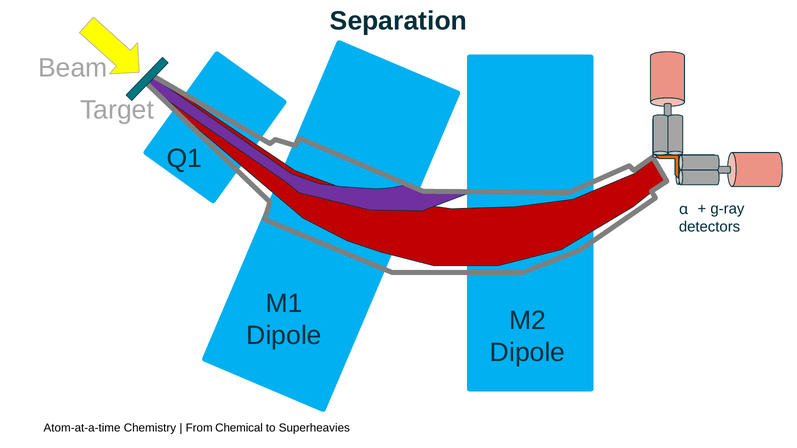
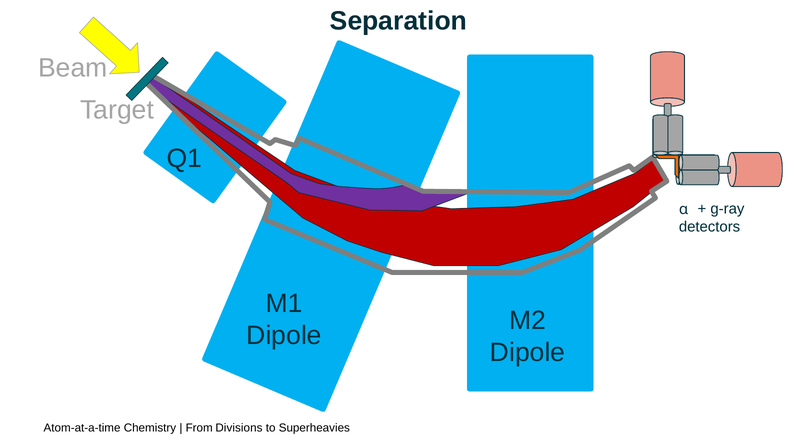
Chemical: Chemical -> Divisions
